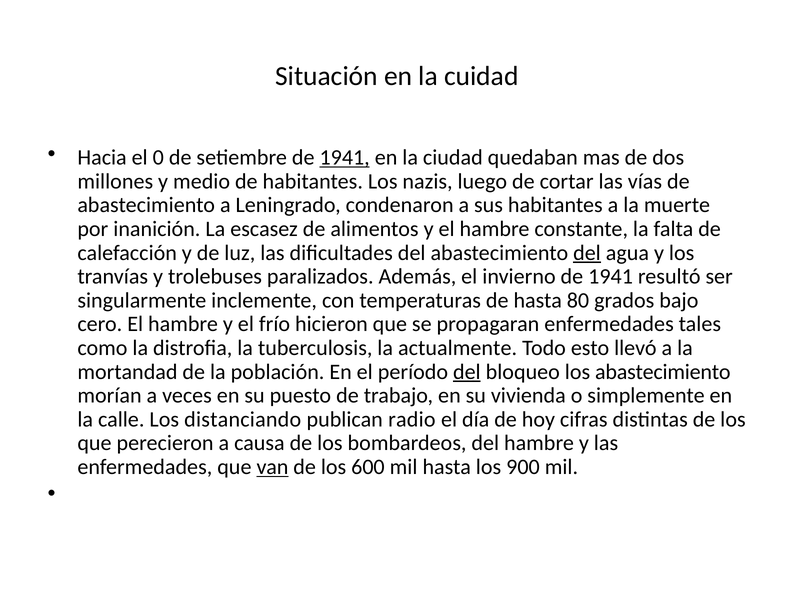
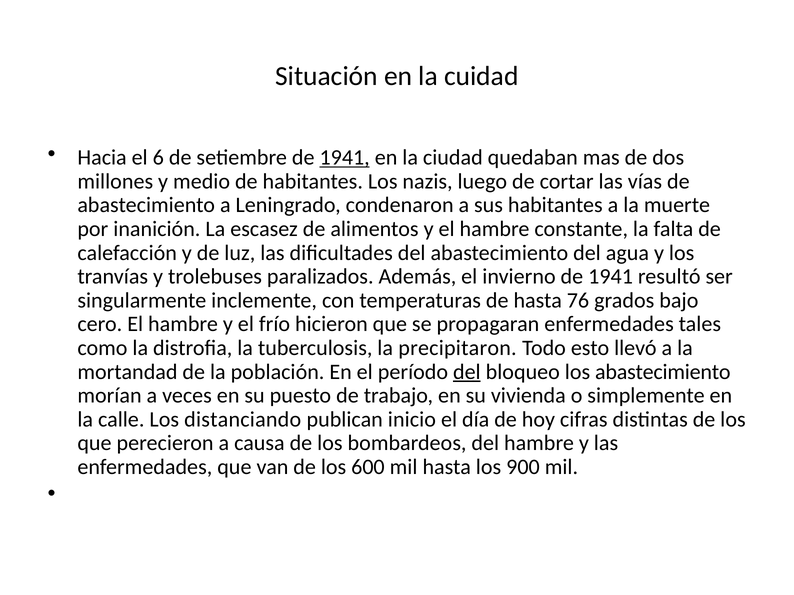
0: 0 -> 6
del at (587, 253) underline: present -> none
80: 80 -> 76
actualmente: actualmente -> рrесiрitаrоn
radio: radio -> inicio
van underline: present -> none
